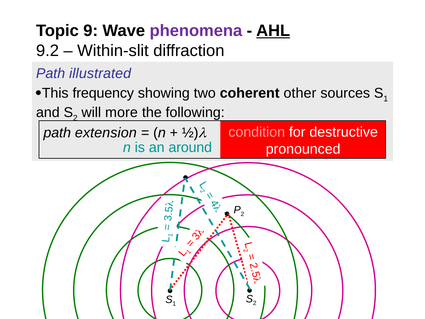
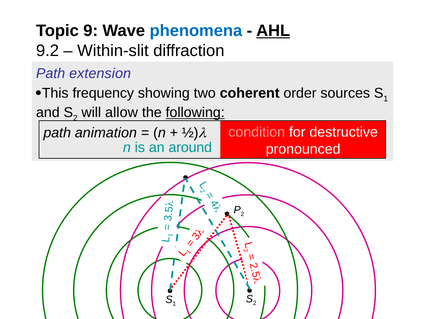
phenomena colour: purple -> blue
illustrated: illustrated -> extension
other: other -> order
more: more -> allow
following underline: none -> present
extension: extension -> animation
